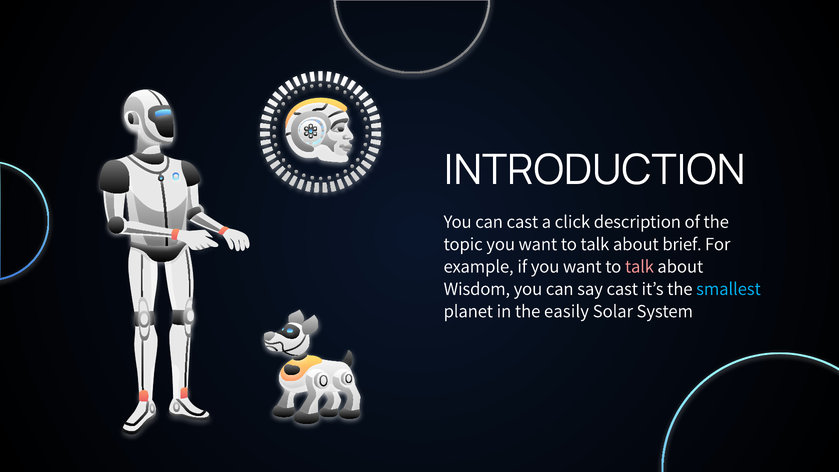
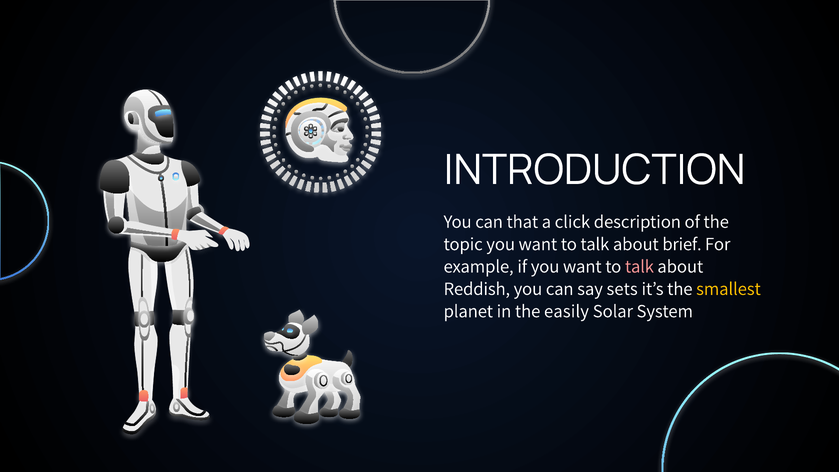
can cast: cast -> that
Wisdom: Wisdom -> Reddish
say cast: cast -> sets
smallest colour: light blue -> yellow
